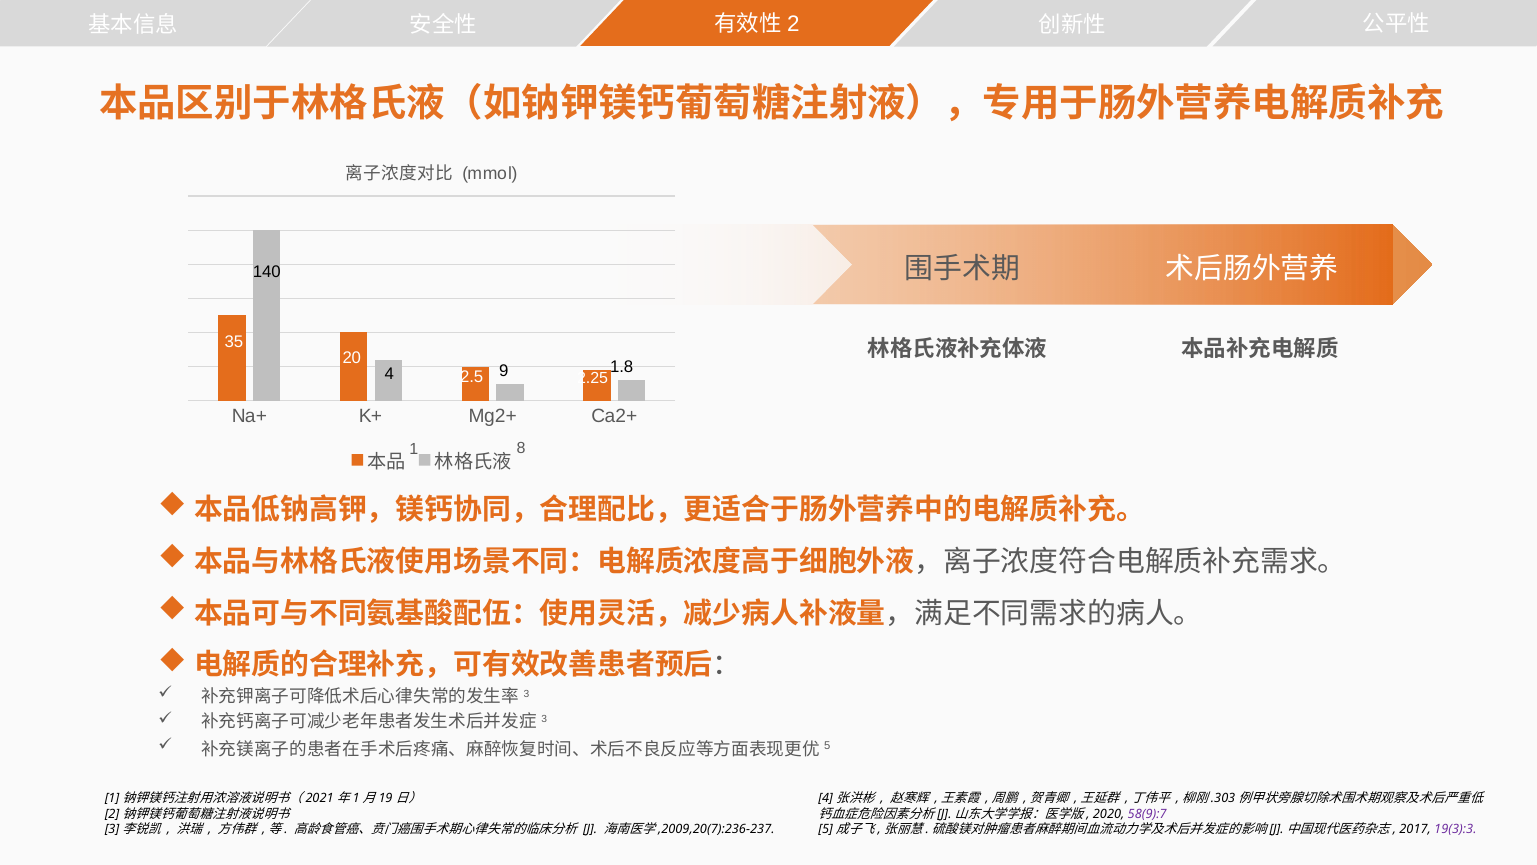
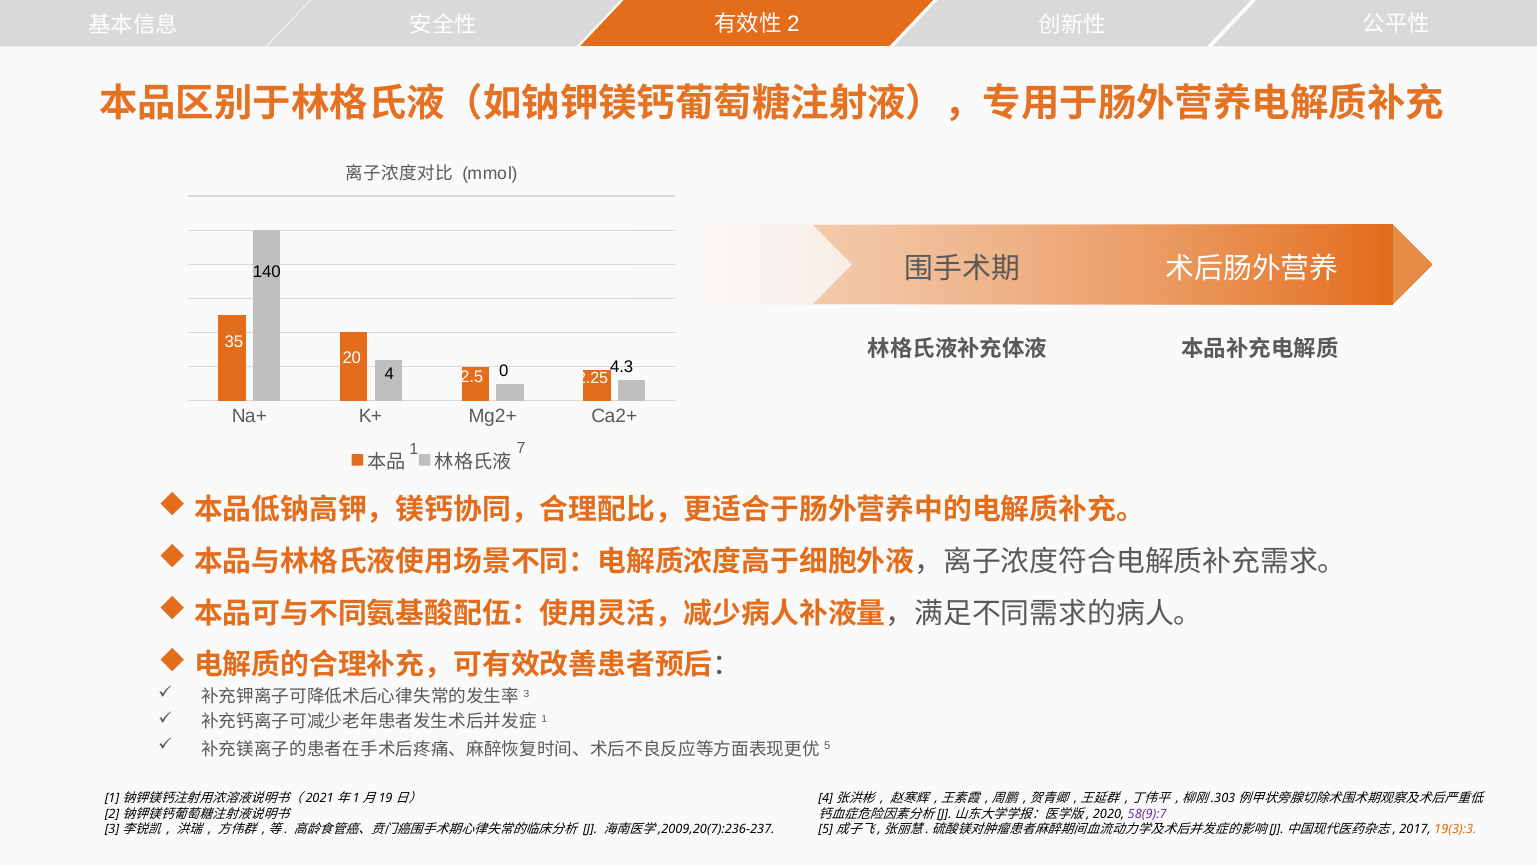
1.8: 1.8 -> 4.3
9: 9 -> 0
8: 8 -> 7
3 at (544, 719): 3 -> 1
19(3):3 colour: purple -> orange
